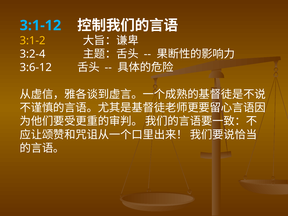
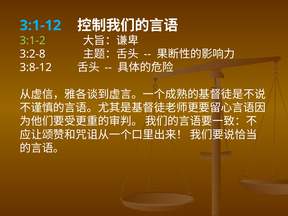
3:1-2 colour: yellow -> light green
3:2-4: 3:2-4 -> 3:2-8
3:6-12: 3:6-12 -> 3:8-12
